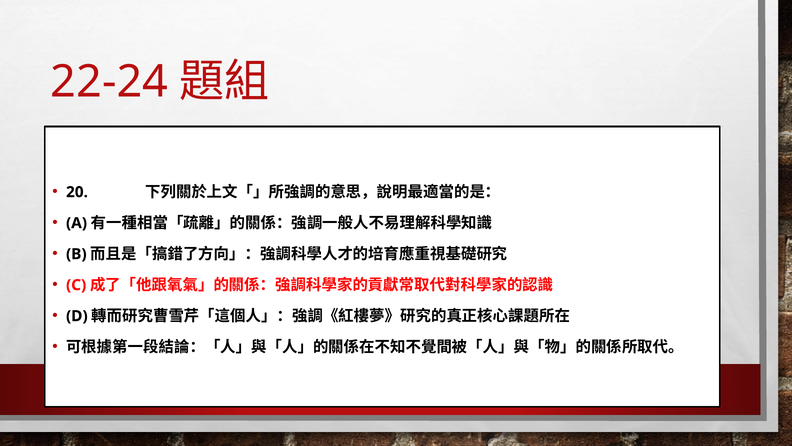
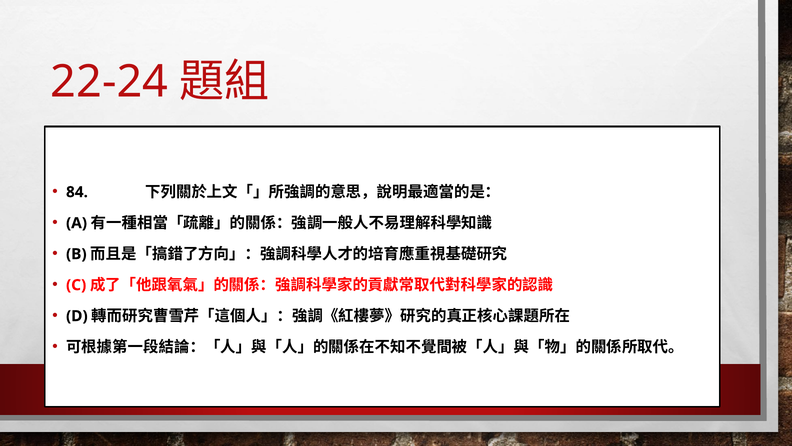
20: 20 -> 84
